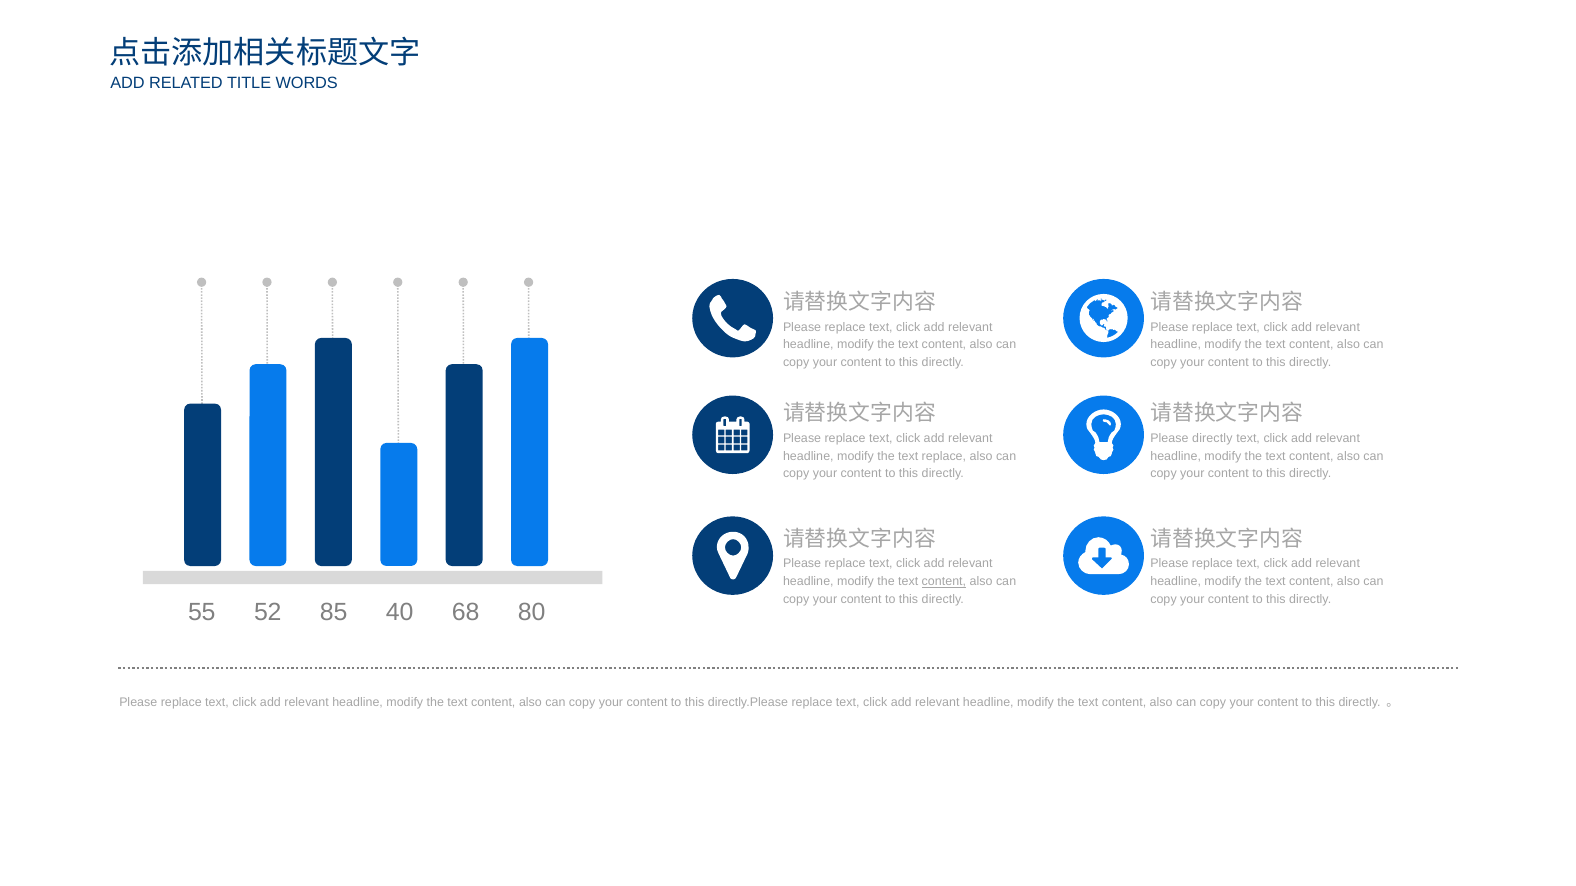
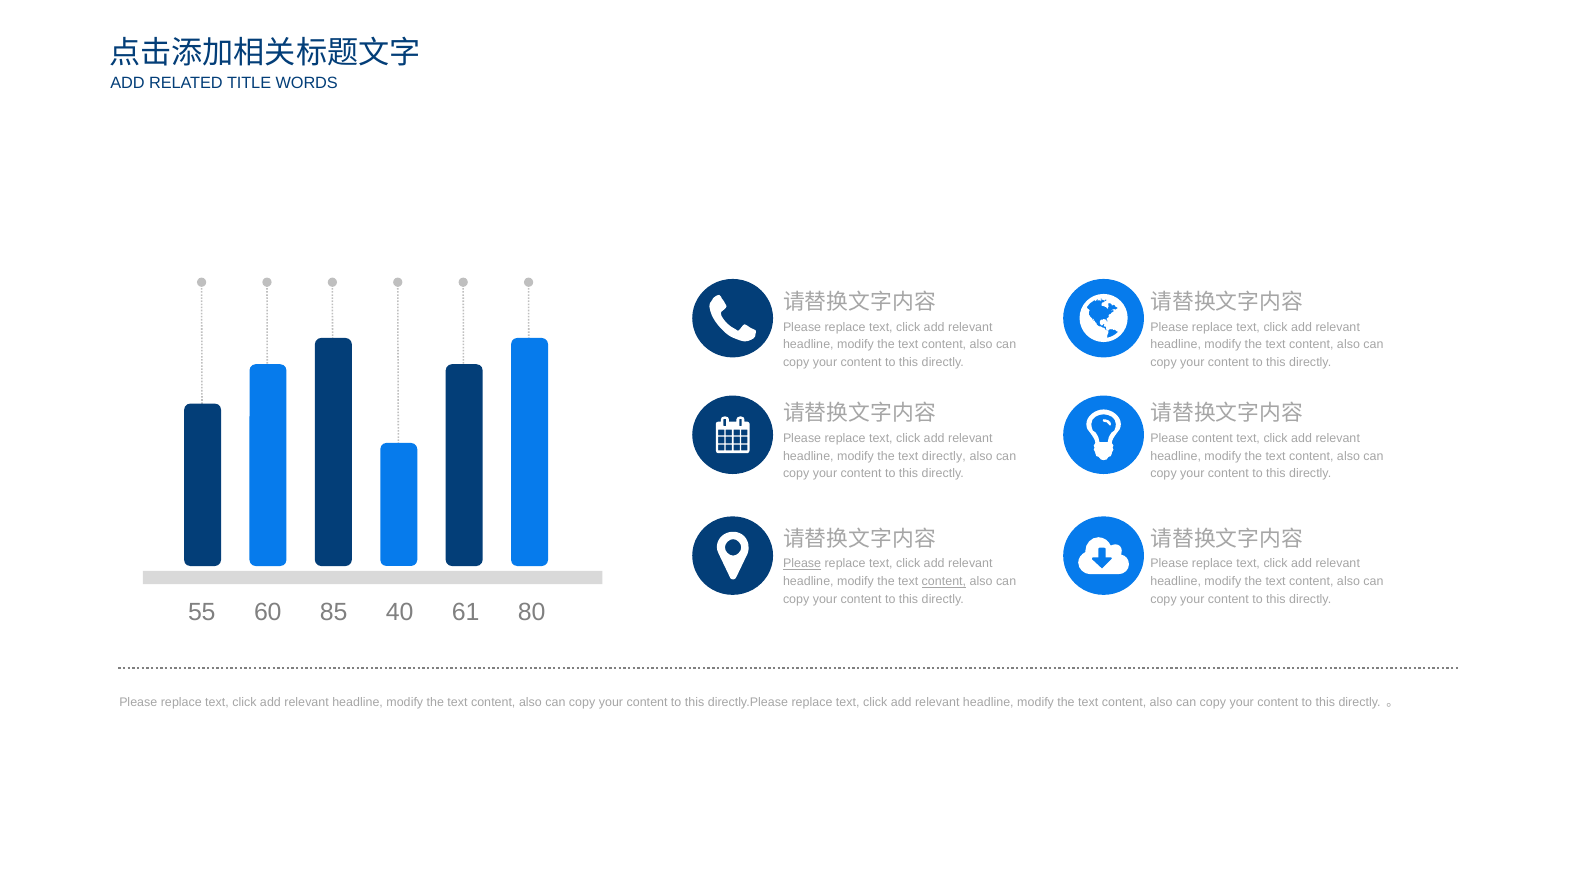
Please directly: directly -> content
text replace: replace -> directly
Please at (802, 564) underline: none -> present
52: 52 -> 60
68: 68 -> 61
